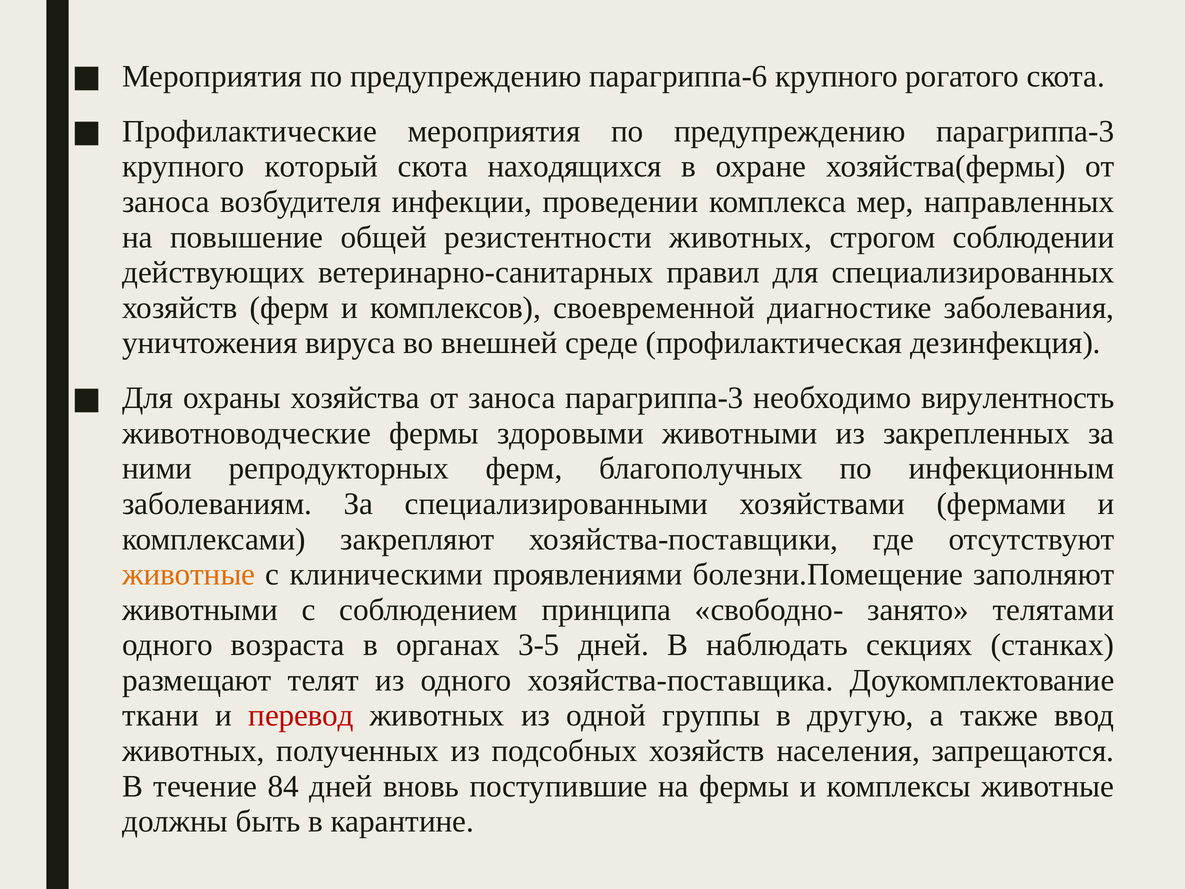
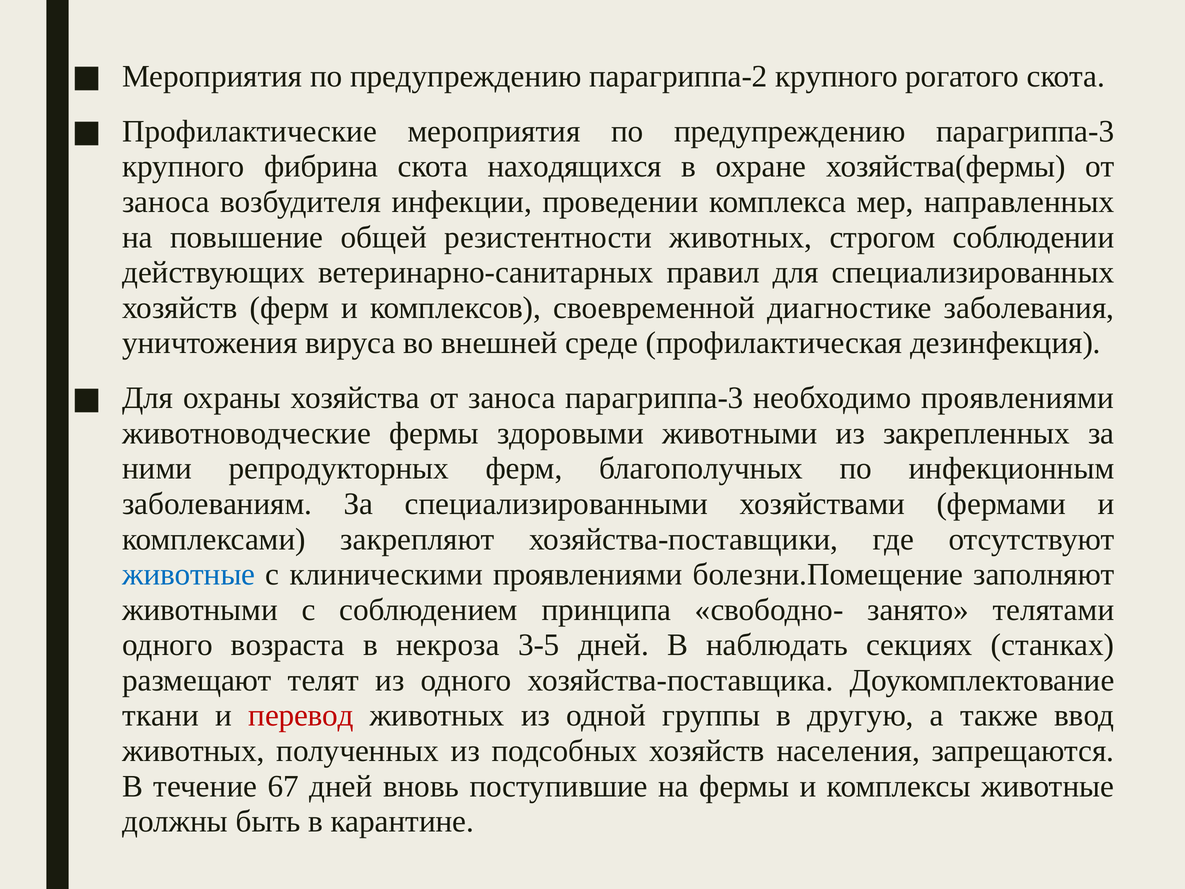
парагриппа-6: парагриппа-6 -> парагриппа-2
который: который -> фибрина
необходимо вирулентность: вирулентность -> проявлениями
животные at (189, 574) colour: orange -> blue
органах: органах -> некроза
84: 84 -> 67
